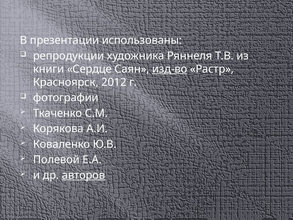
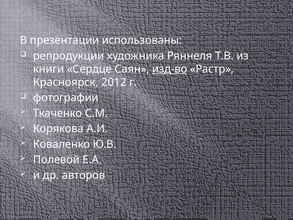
авторов underline: present -> none
